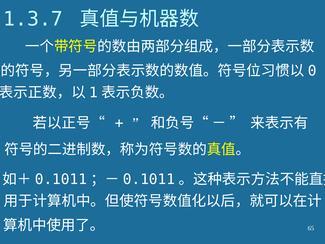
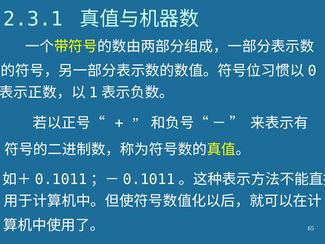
1.3.7: 1.3.7 -> 2.3.1
